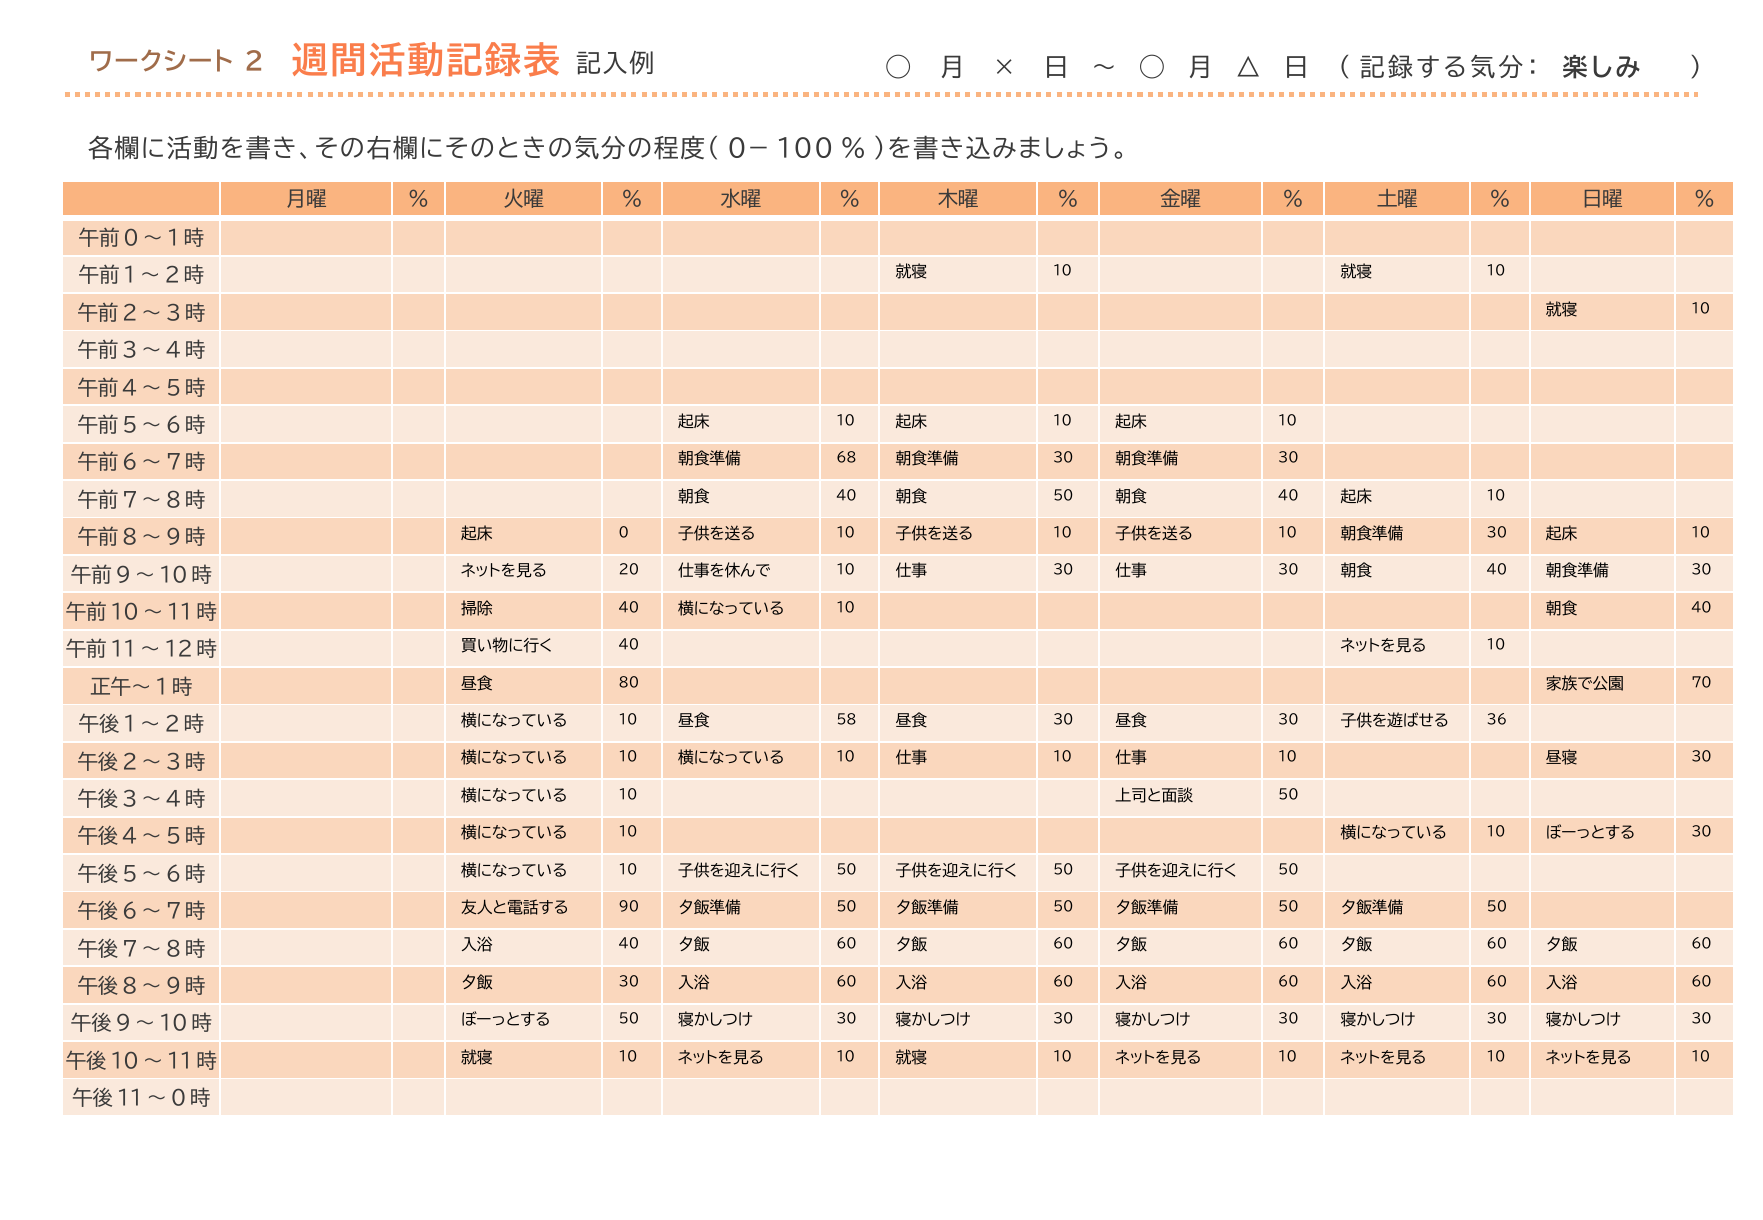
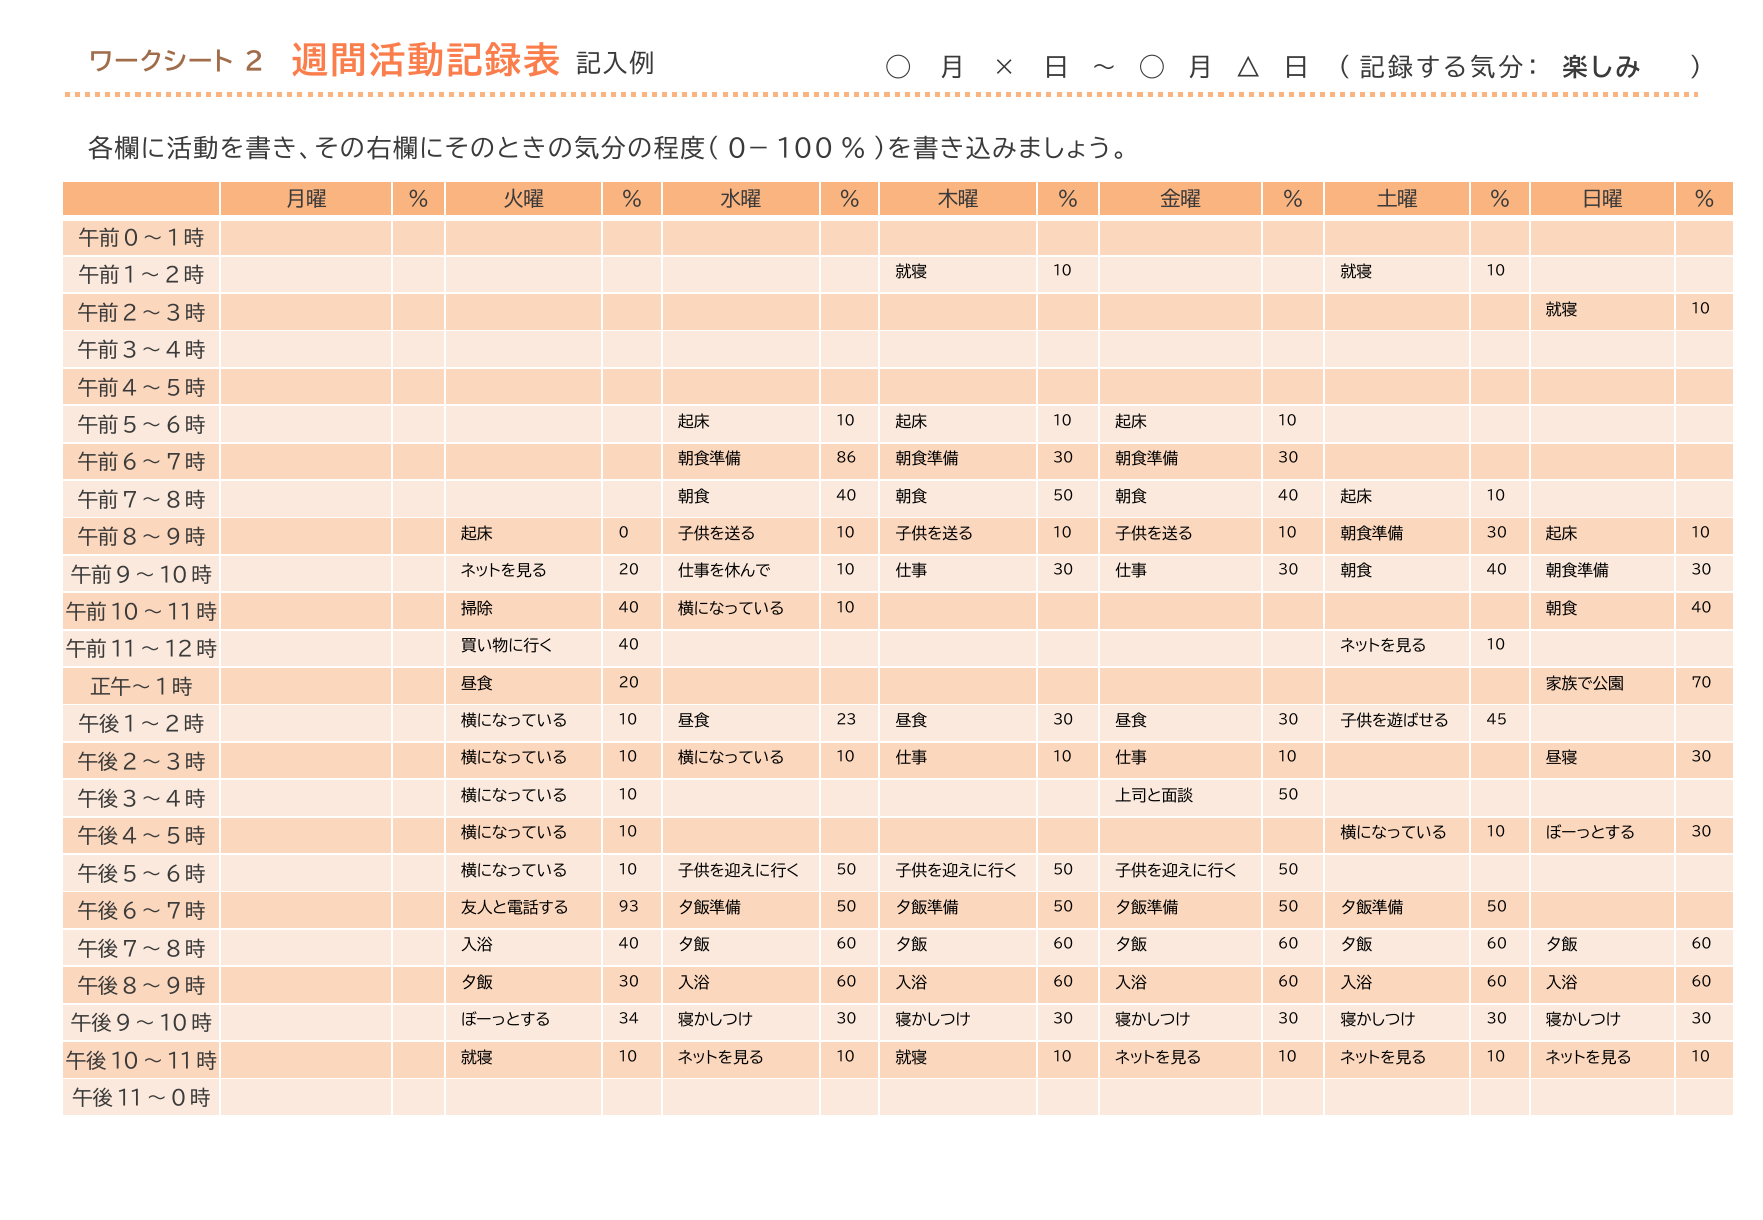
68: 68 -> 86
80 at (629, 683): 80 -> 20
58: 58 -> 23
36: 36 -> 45
90: 90 -> 93
50 at (629, 1020): 50 -> 34
